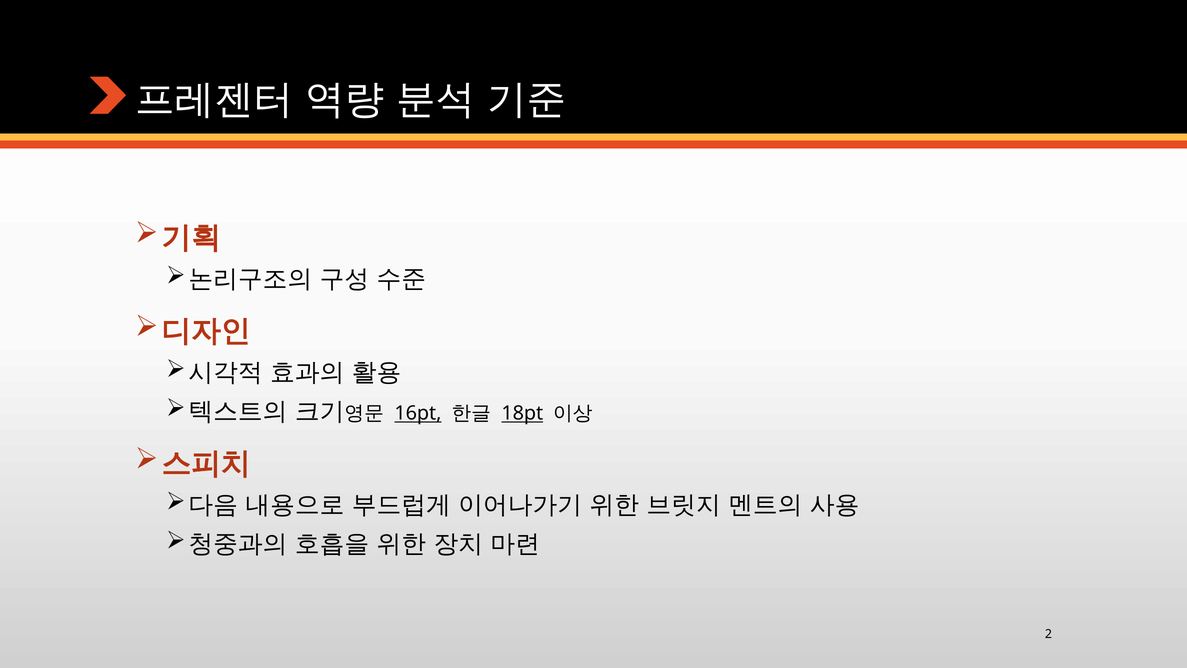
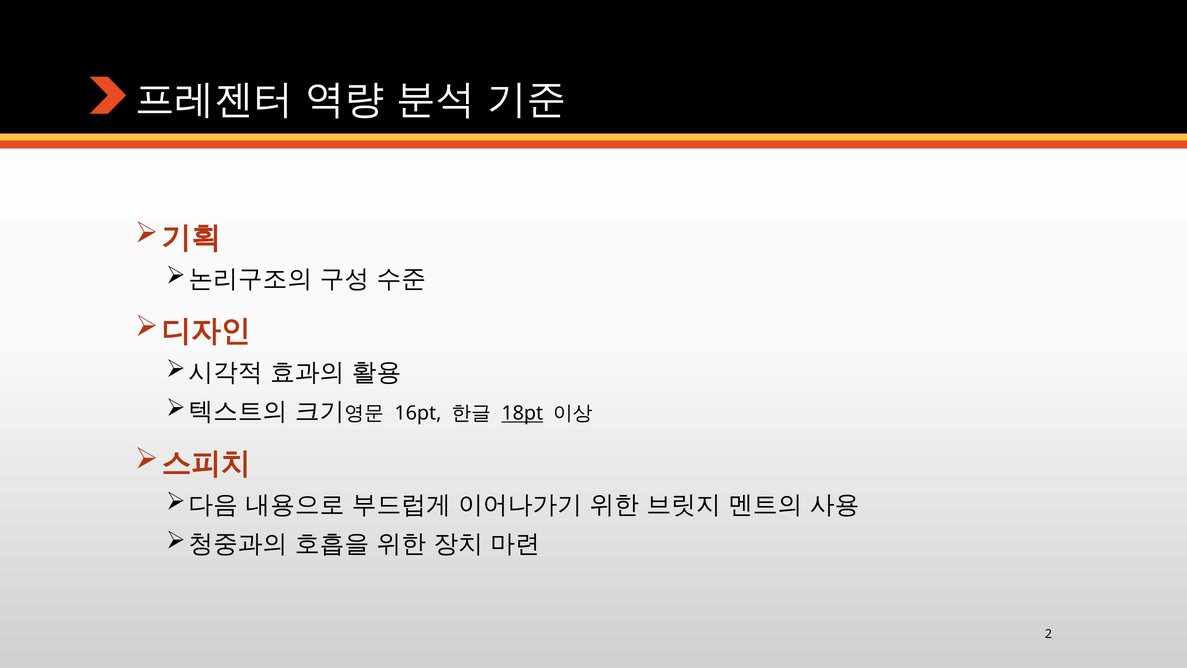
16pt underline: present -> none
